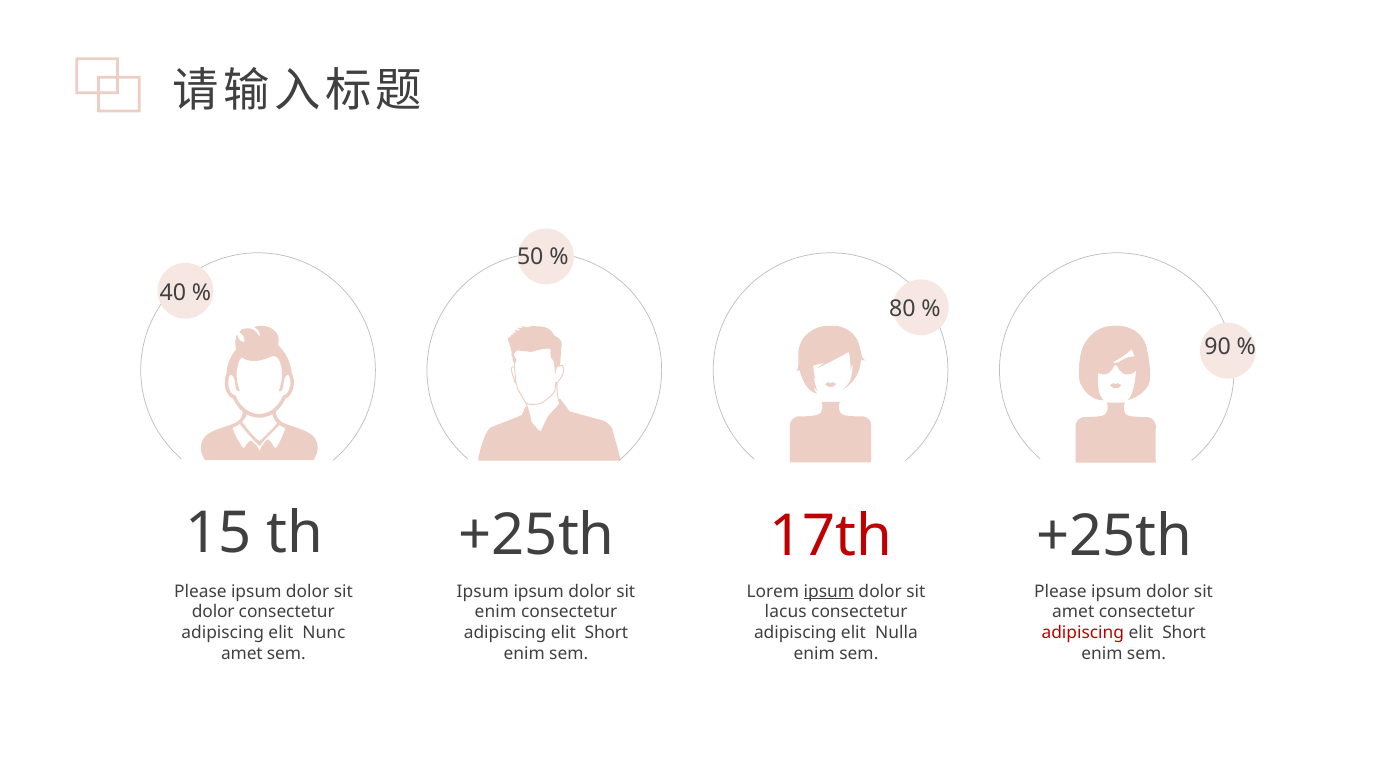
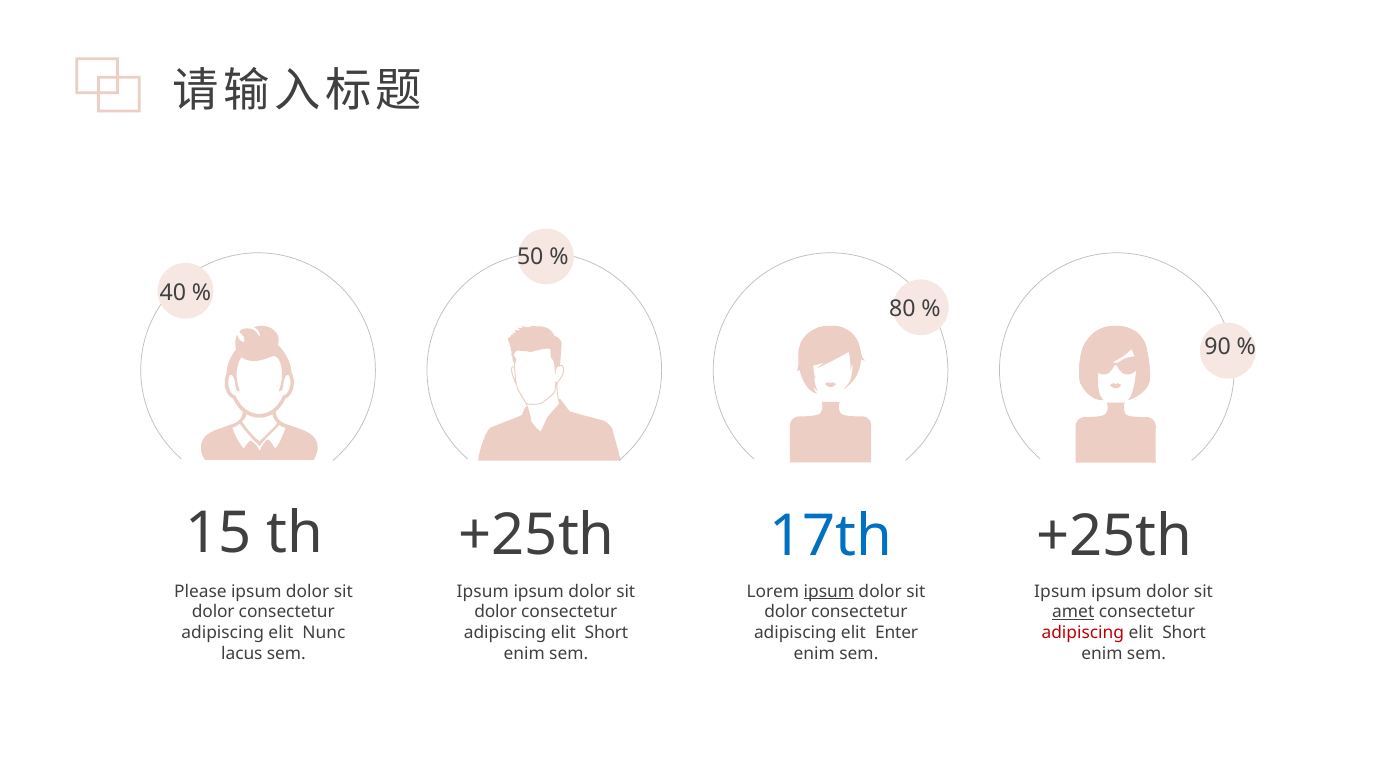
17th colour: red -> blue
Please at (1060, 592): Please -> Ipsum
enim at (495, 613): enim -> dolor
lacus at (786, 613): lacus -> dolor
amet at (1073, 613) underline: none -> present
Nulla: Nulla -> Enter
amet at (242, 654): amet -> lacus
